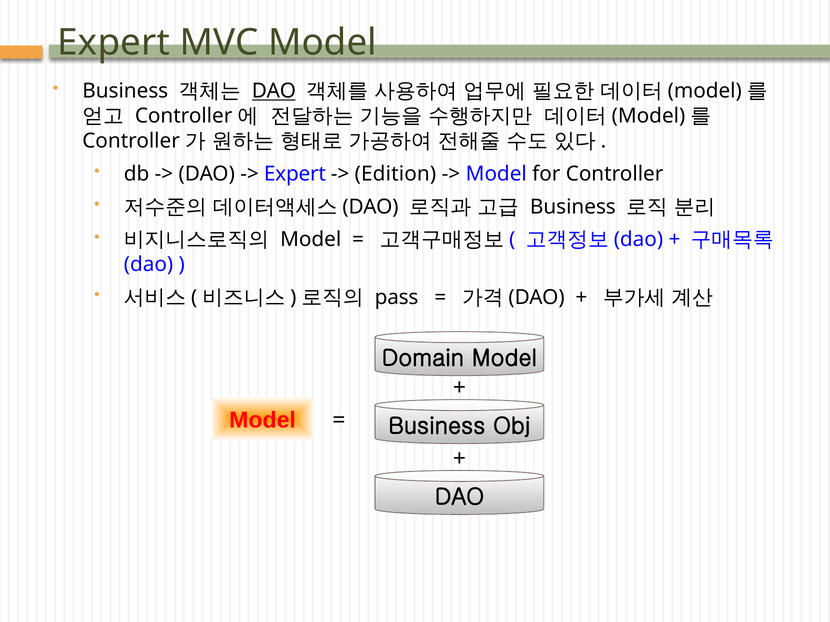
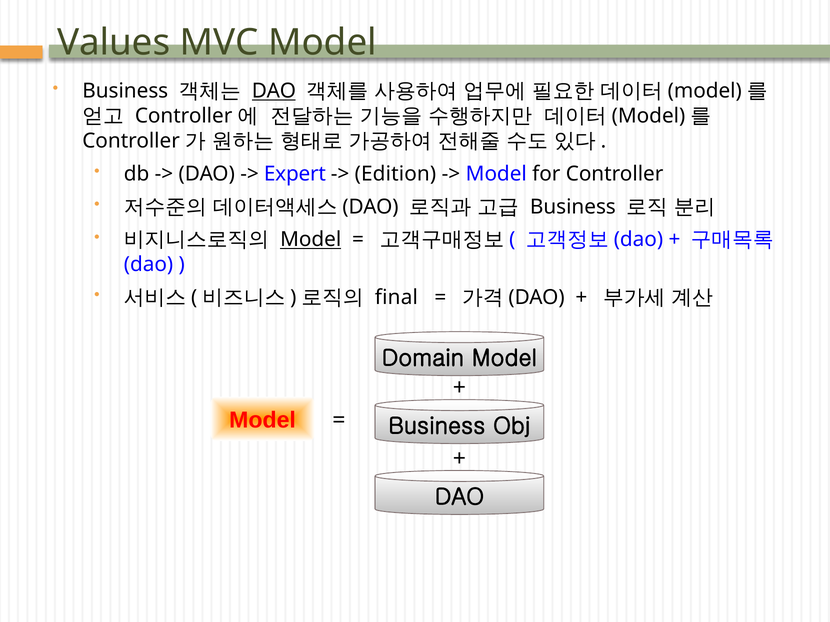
Expert at (114, 43): Expert -> Values
Model at (311, 240) underline: none -> present
pass: pass -> final
